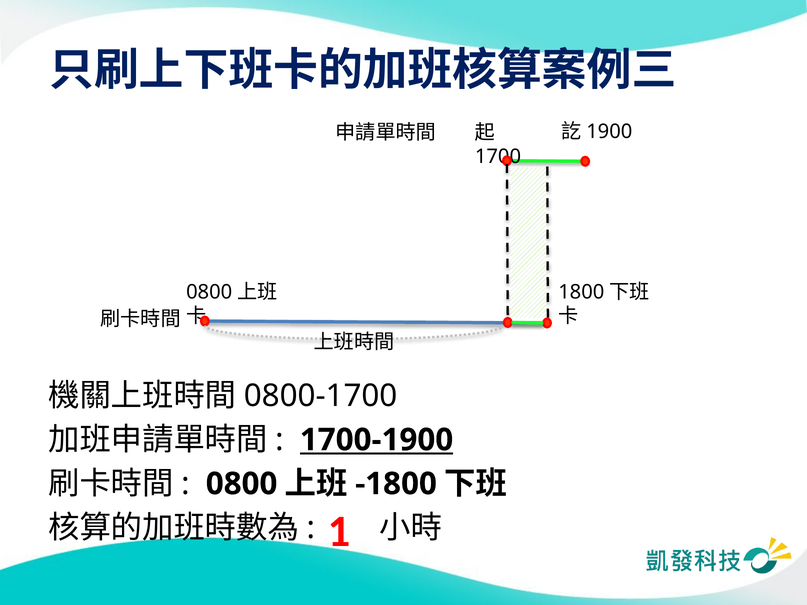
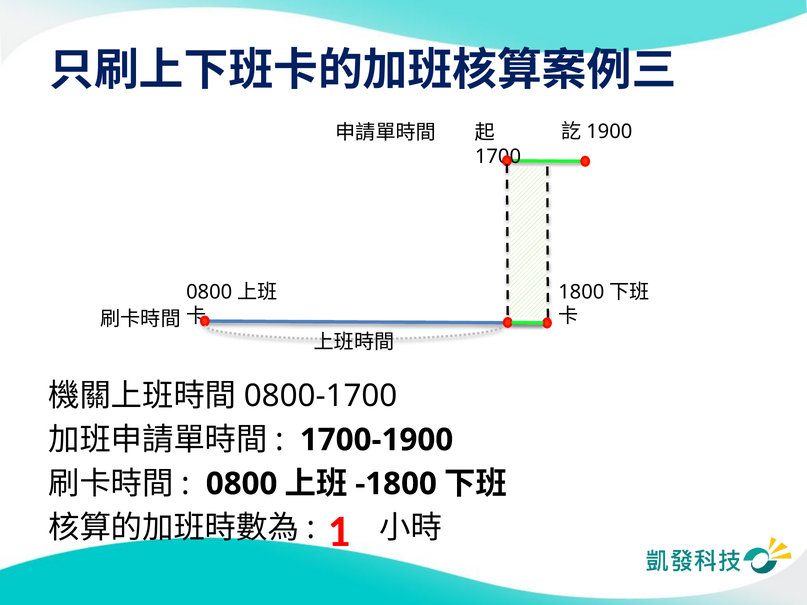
1700-1900 underline: present -> none
